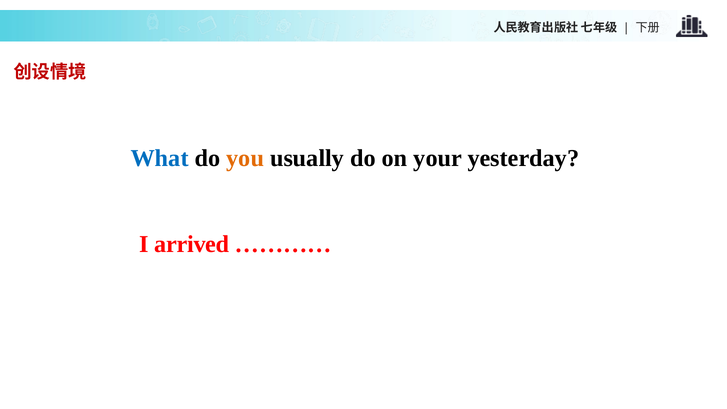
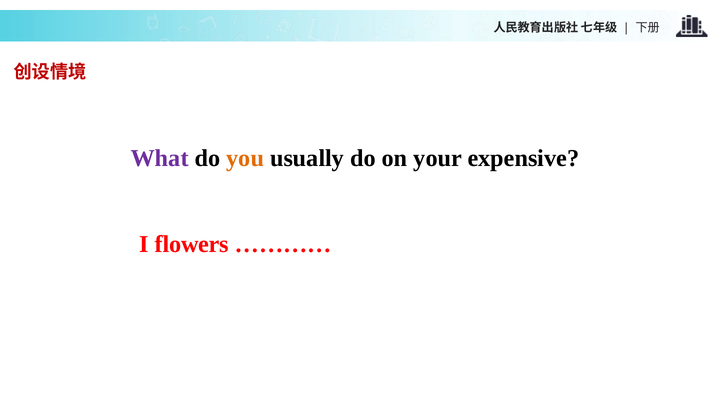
What colour: blue -> purple
yesterday: yesterday -> expensive
arrived: arrived -> flowers
